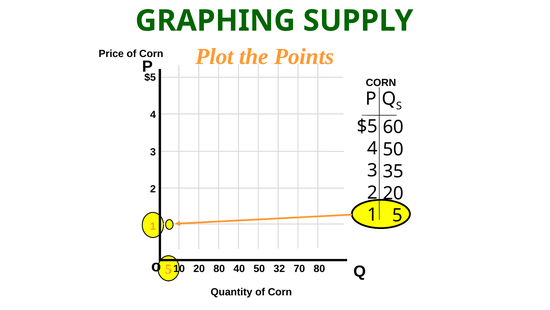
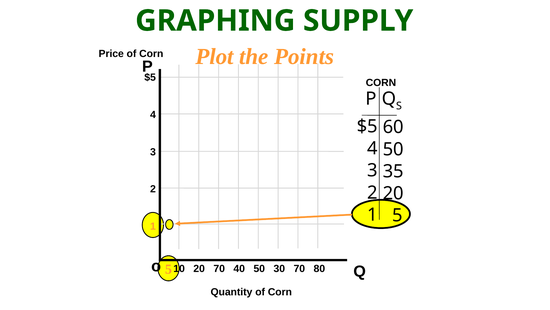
20 80: 80 -> 70
32: 32 -> 30
